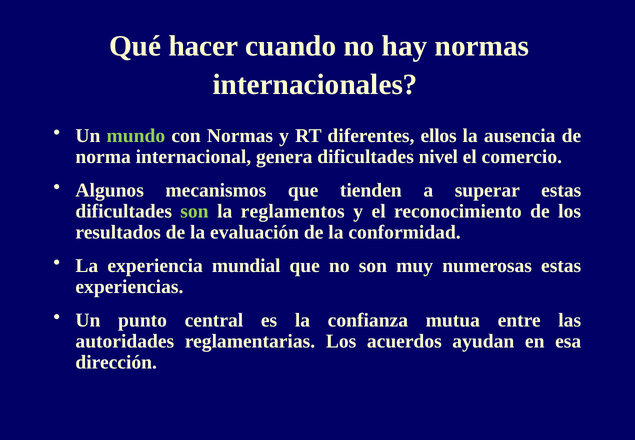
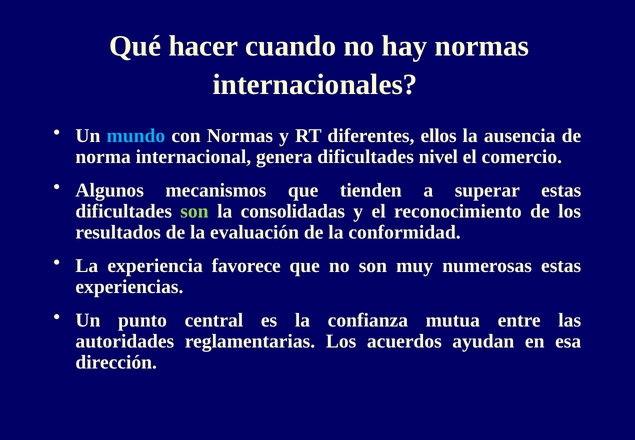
mundo colour: light green -> light blue
reglamentos: reglamentos -> consolidadas
mundial: mundial -> favorece
